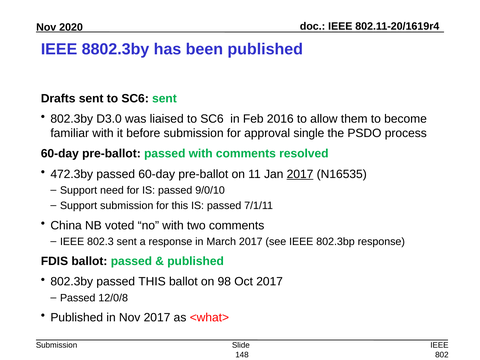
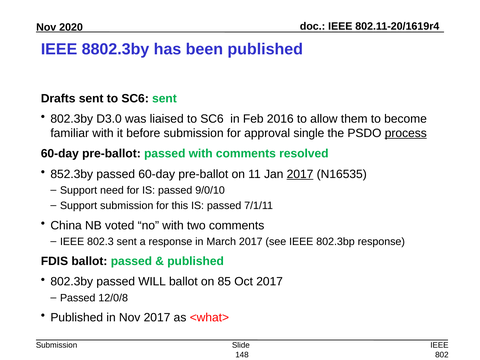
process underline: none -> present
472.3by: 472.3by -> 852.3by
passed THIS: THIS -> WILL
98: 98 -> 85
